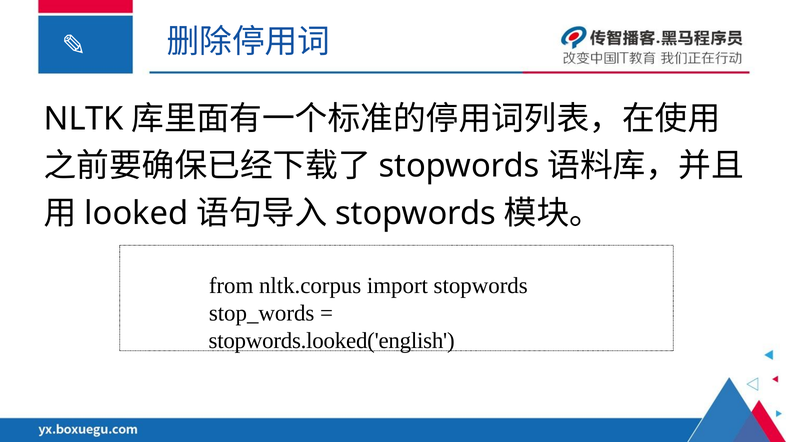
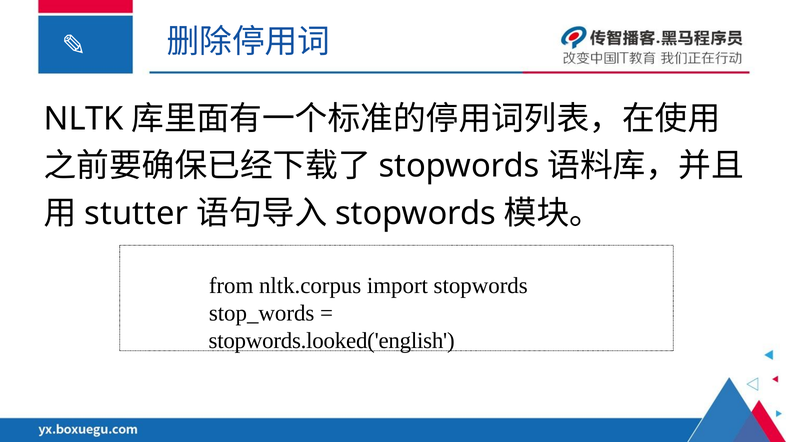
looked: looked -> stutter
